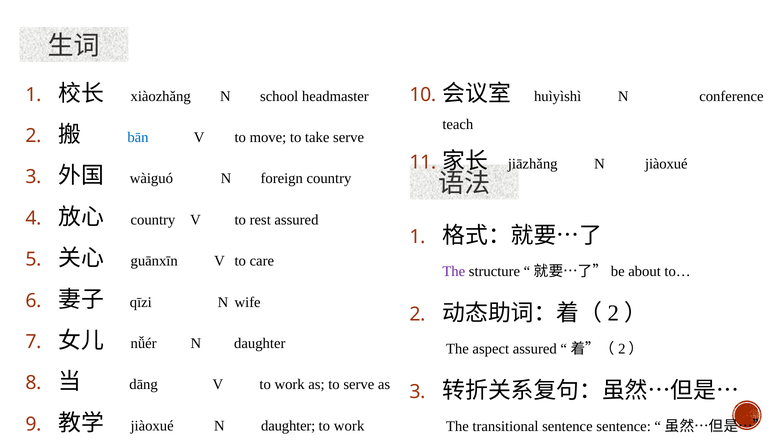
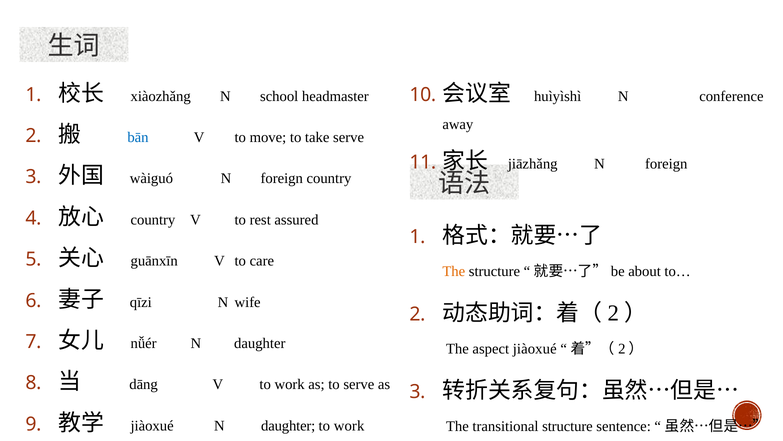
teach: teach -> away
jiāzhǎng N jiàoxué: jiàoxué -> foreign
The at (454, 271) colour: purple -> orange
aspect assured: assured -> jiàoxué
transitional sentence: sentence -> structure
